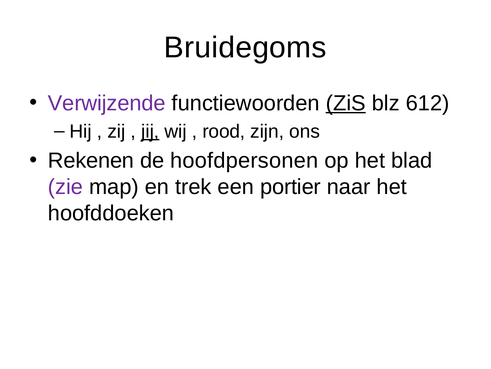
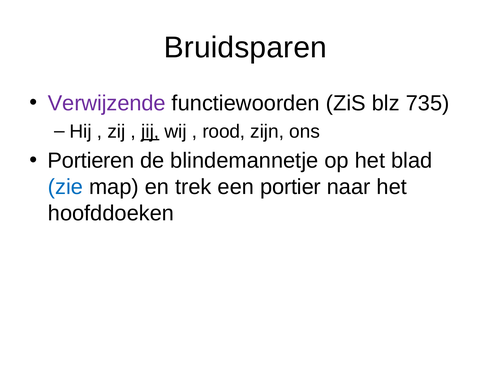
Bruidegoms: Bruidegoms -> Bruidsparen
ZiS underline: present -> none
612: 612 -> 735
Rekenen: Rekenen -> Portieren
hoofdpersonen: hoofdpersonen -> blindemannetje
zie colour: purple -> blue
